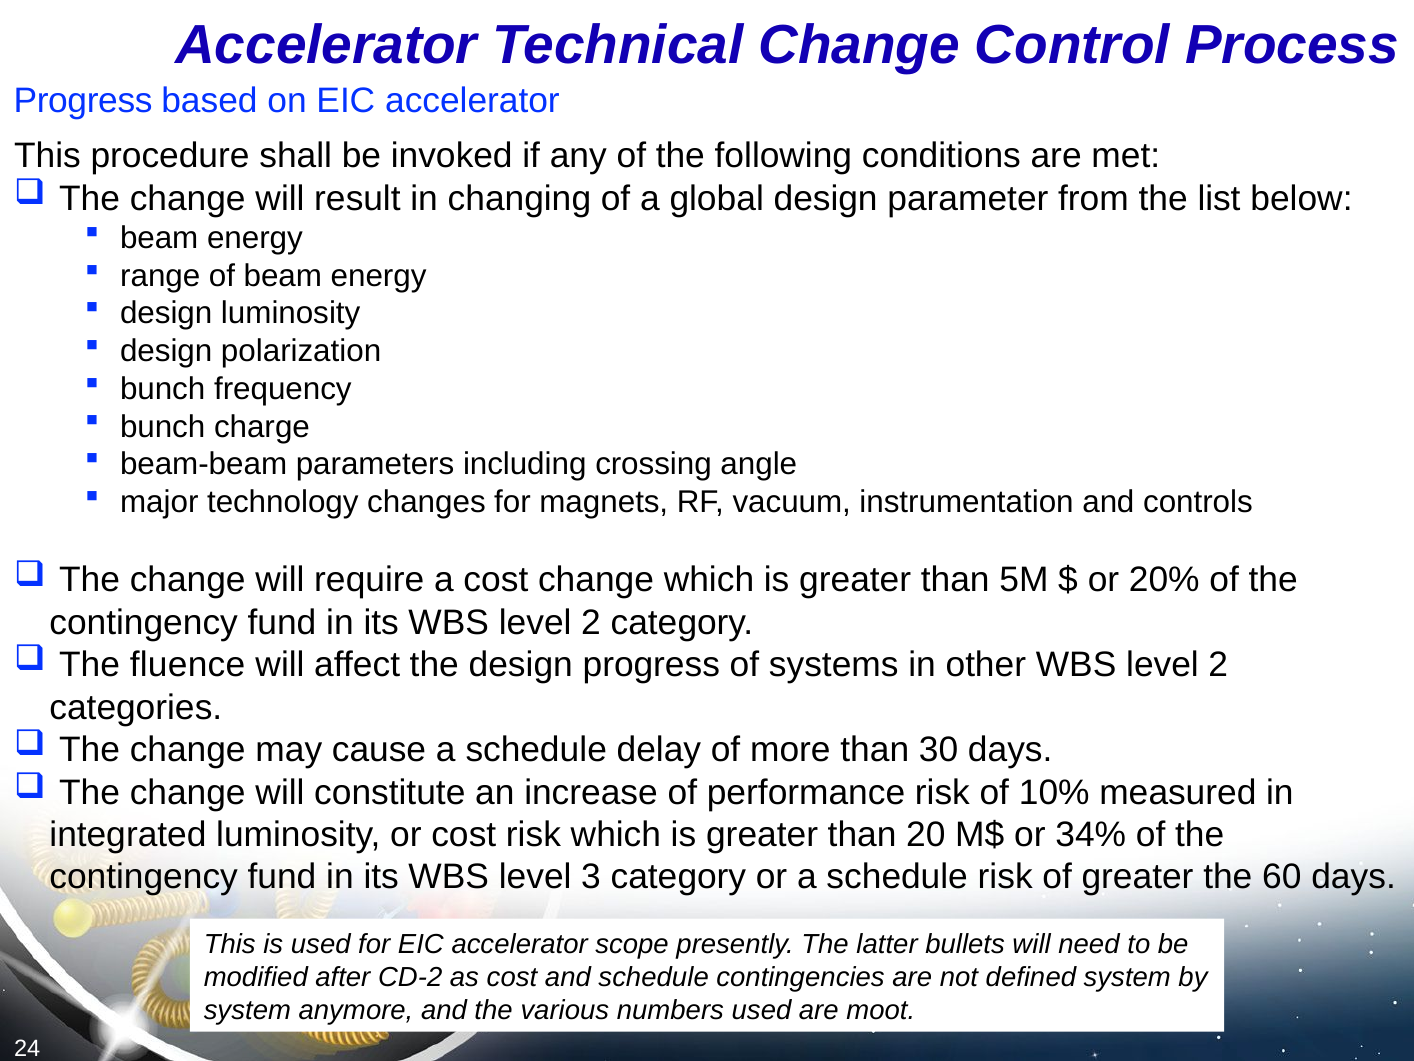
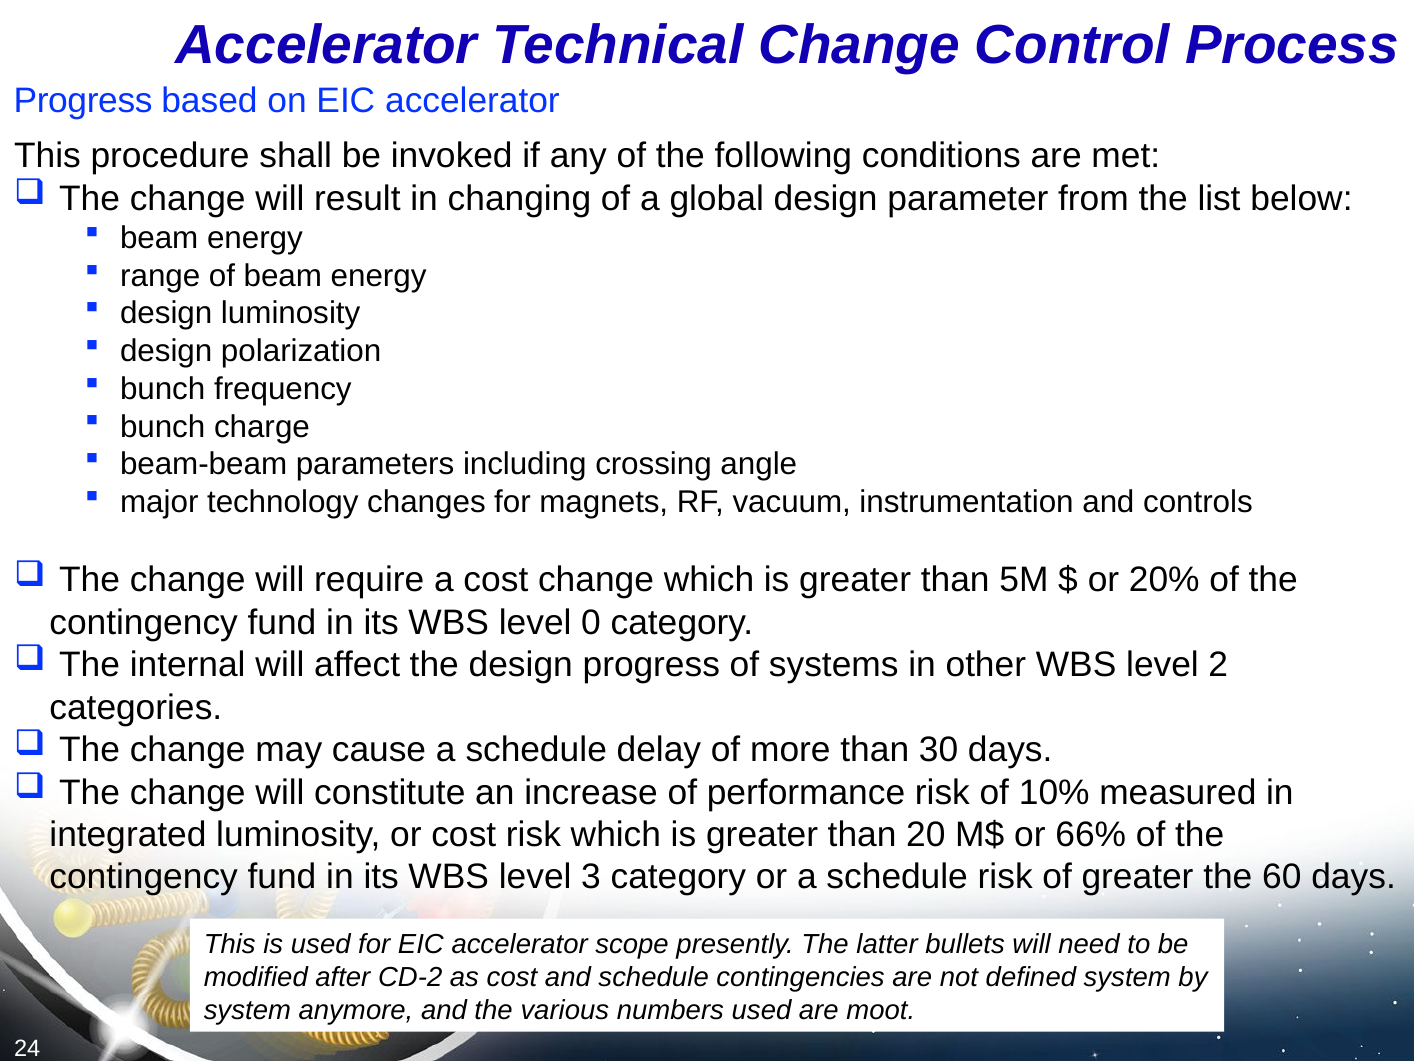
its WBS level 2: 2 -> 0
fluence: fluence -> internal
34%: 34% -> 66%
